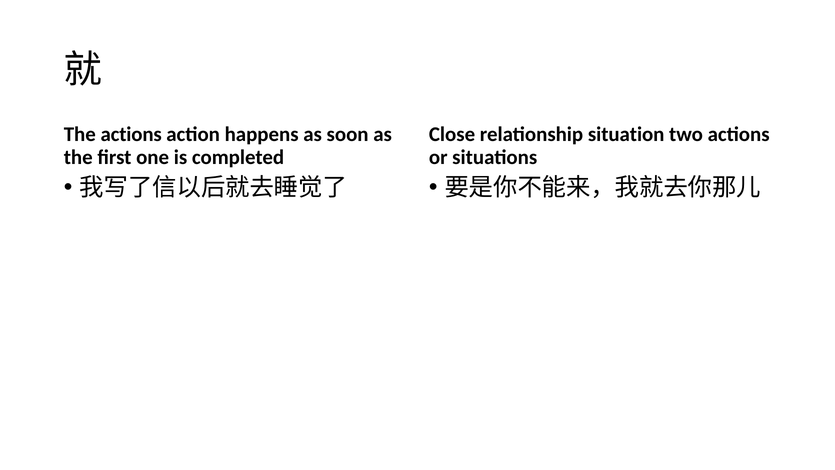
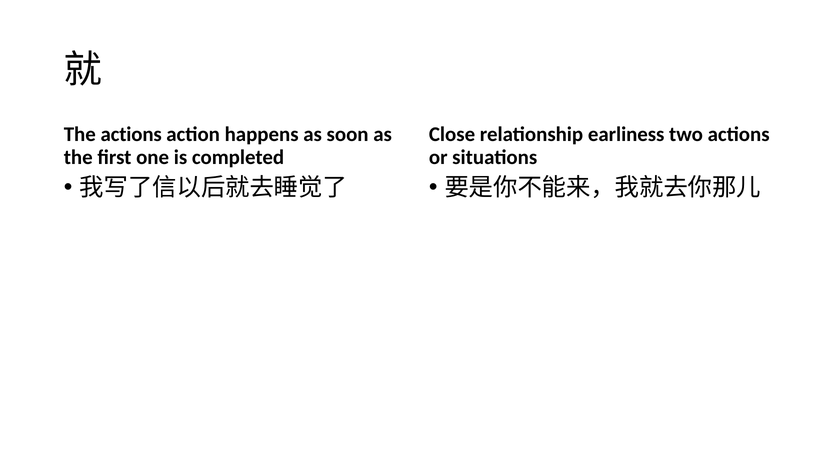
situation: situation -> earliness
